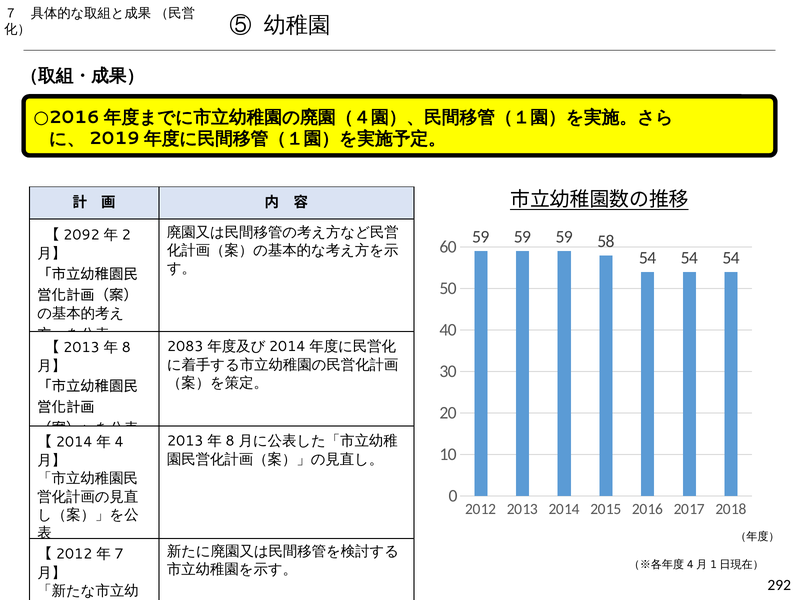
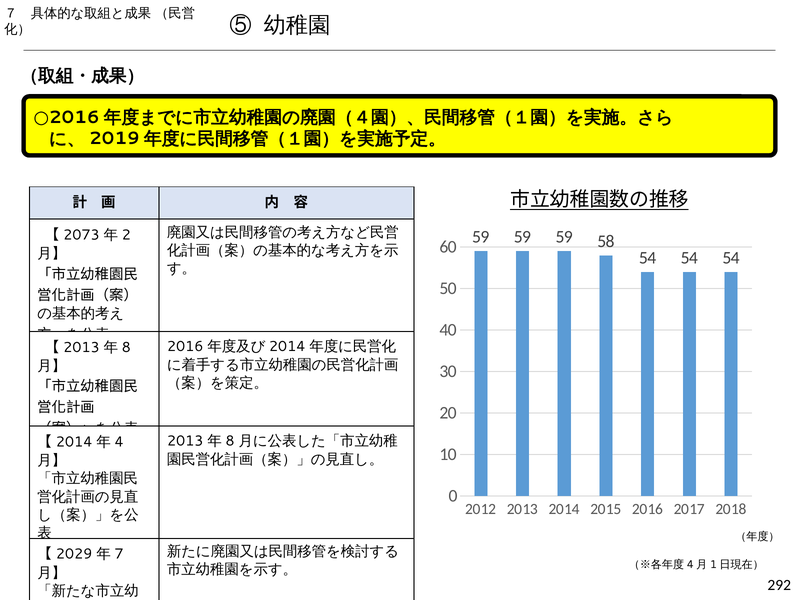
2092: 2092 -> 2073
2083 at (185, 346): 2083 -> 2016
2012 at (74, 554): 2012 -> 2029
